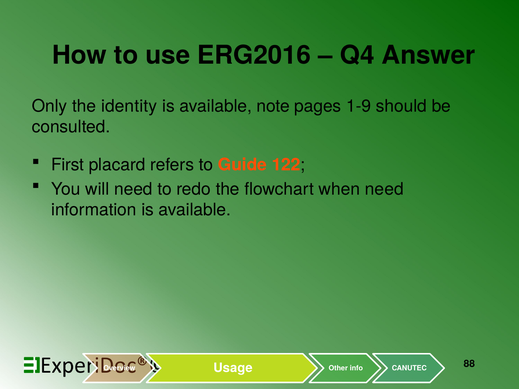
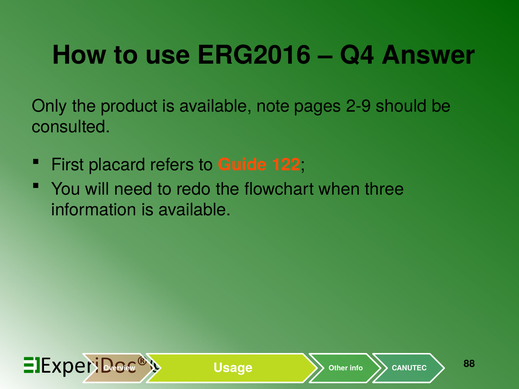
identity: identity -> product
1-9: 1-9 -> 2-9
when need: need -> three
